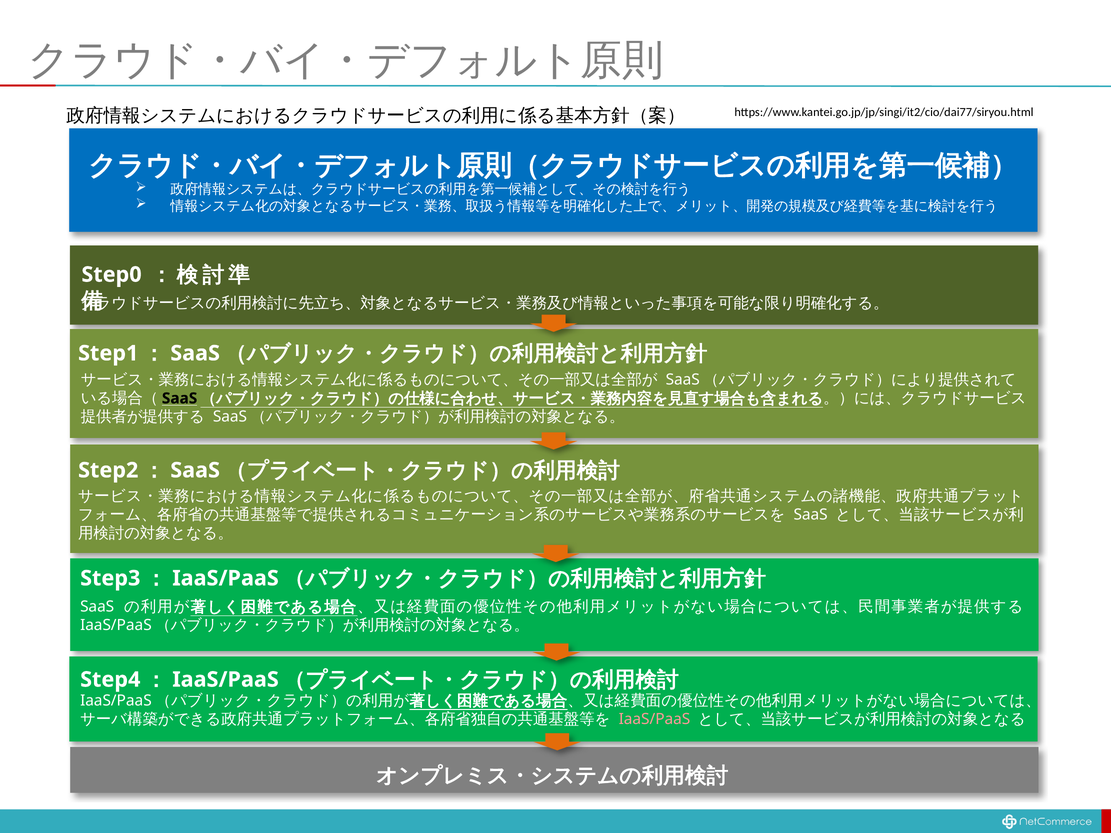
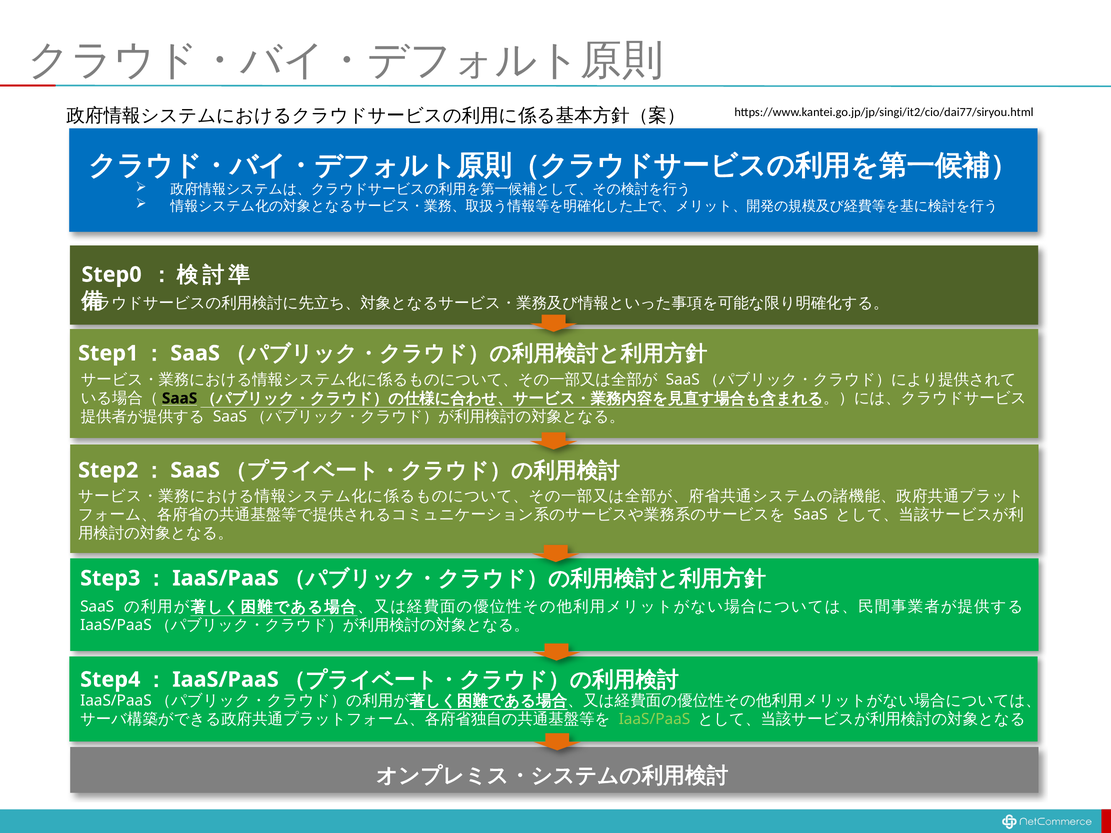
IaaS/PaaS at (654, 719) colour: pink -> light green
